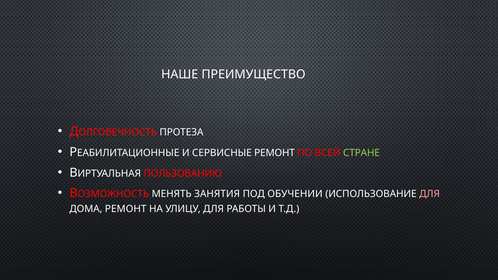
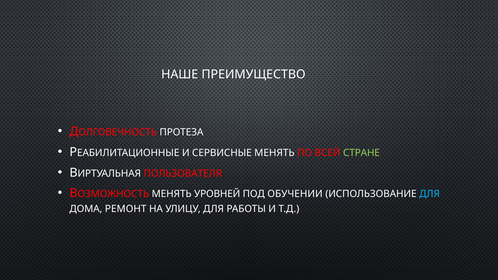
СЕРВИСНЫЕ РЕМОНТ: РЕМОНТ -> МЕНЯТЬ
ПОЛЬЗОВАНИЮ: ПОЛЬЗОВАНИЮ -> ПОЛЬЗОВАТЕЛЯ
ЗАНЯТИЯ: ЗАНЯТИЯ -> УРОВНЕЙ
ДЛЯ at (430, 194) colour: pink -> light blue
